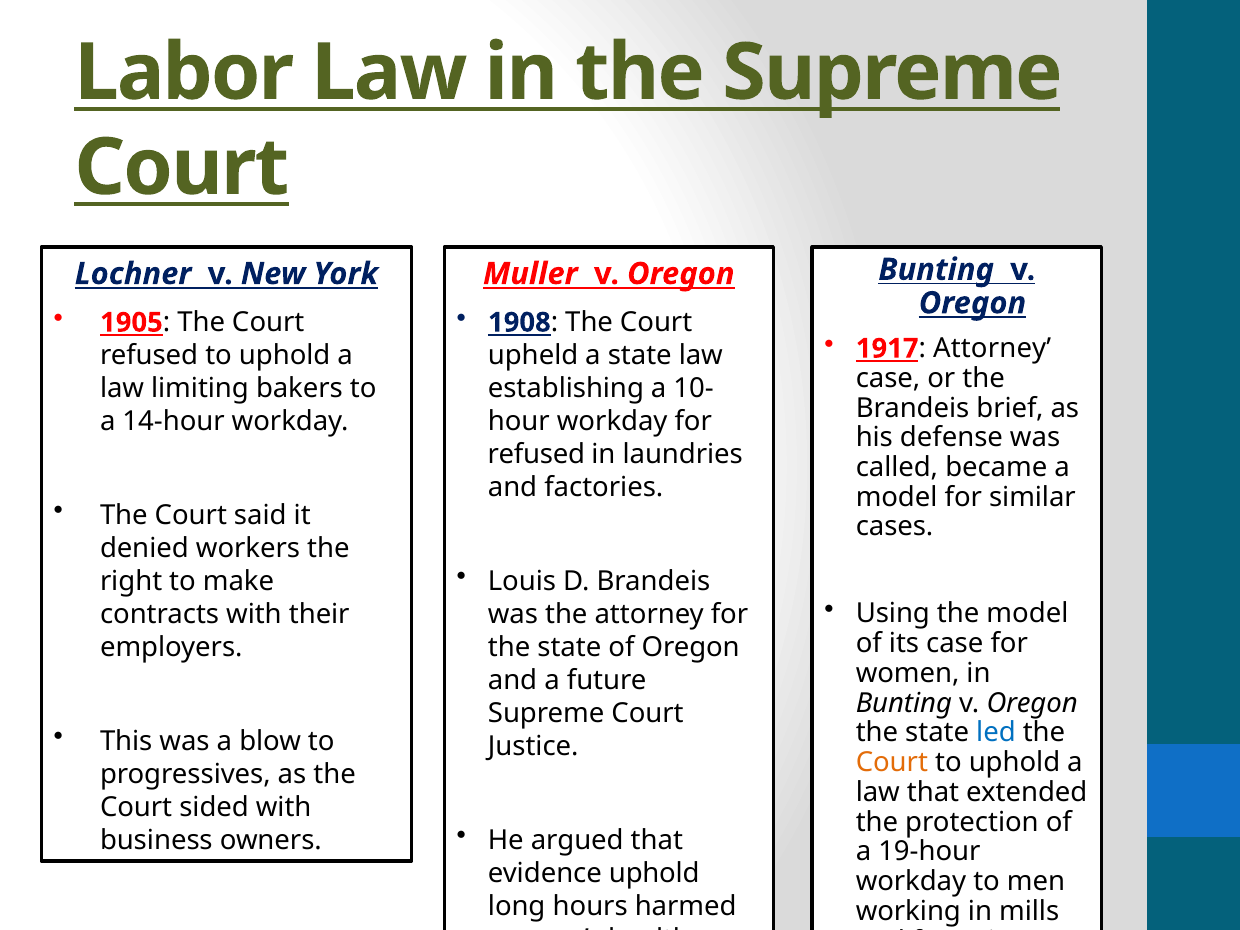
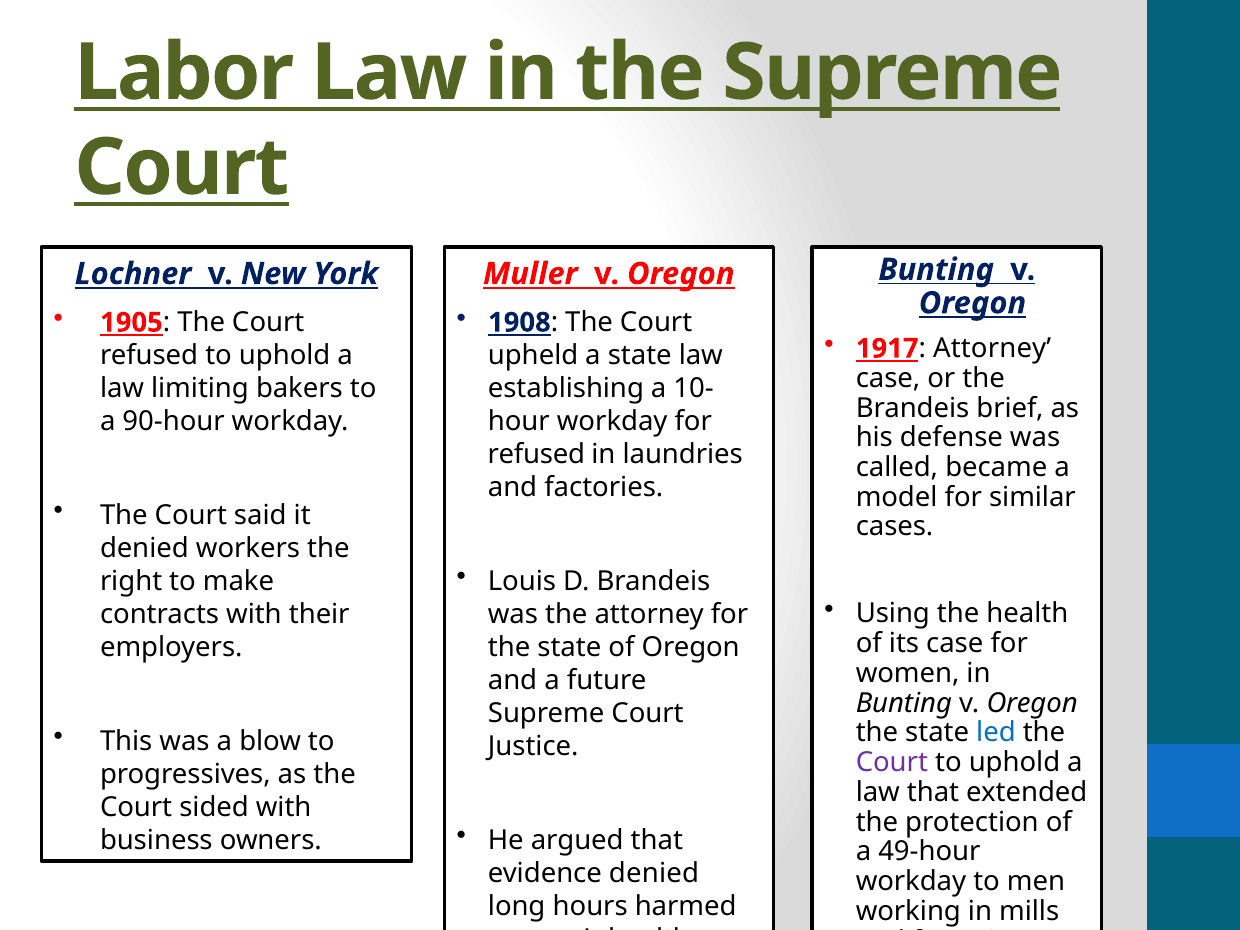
14-hour: 14-hour -> 90-hour
the model: model -> health
Court at (892, 763) colour: orange -> purple
19-hour: 19-hour -> 49-hour
evidence uphold: uphold -> denied
